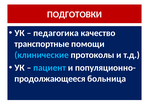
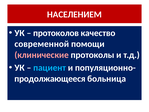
ПОДГОТОВКИ: ПОДГОТОВКИ -> НАСЕЛЕНИЕМ
педагогика: педагогика -> протоколов
транспортные: транспортные -> современной
клинические colour: light blue -> pink
